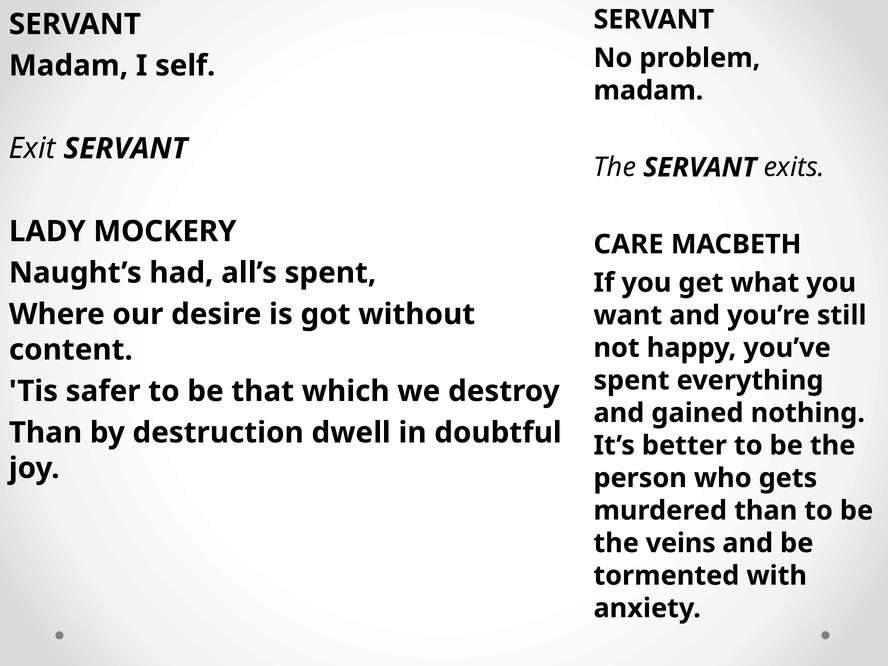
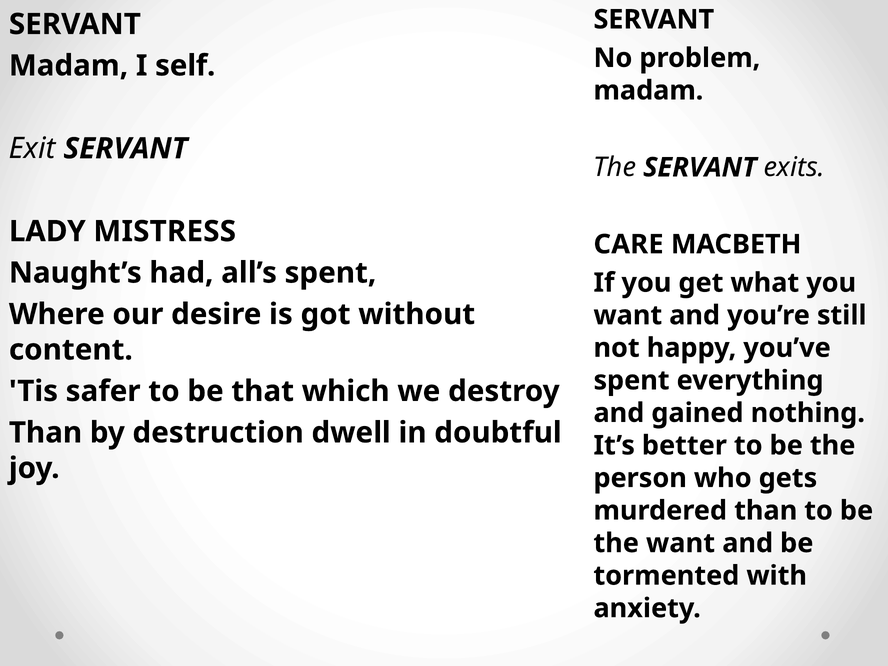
MOCKERY: MOCKERY -> MISTRESS
the veins: veins -> want
